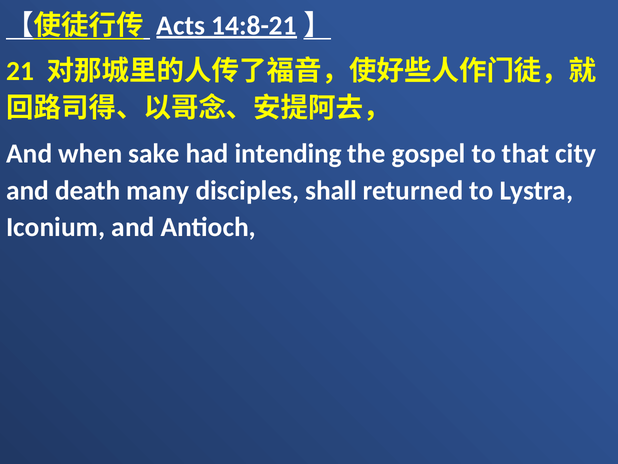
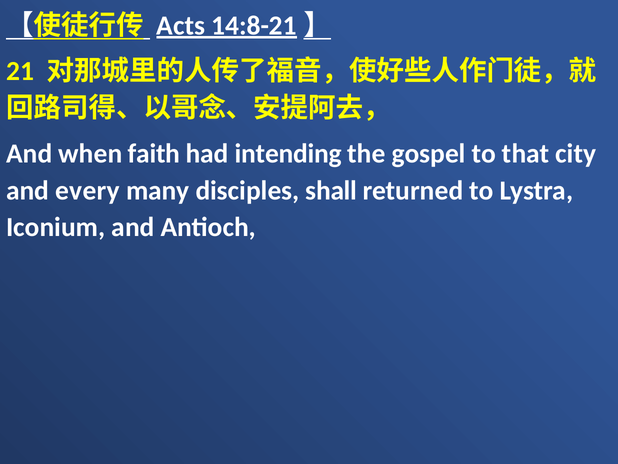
sake: sake -> faith
death: death -> every
